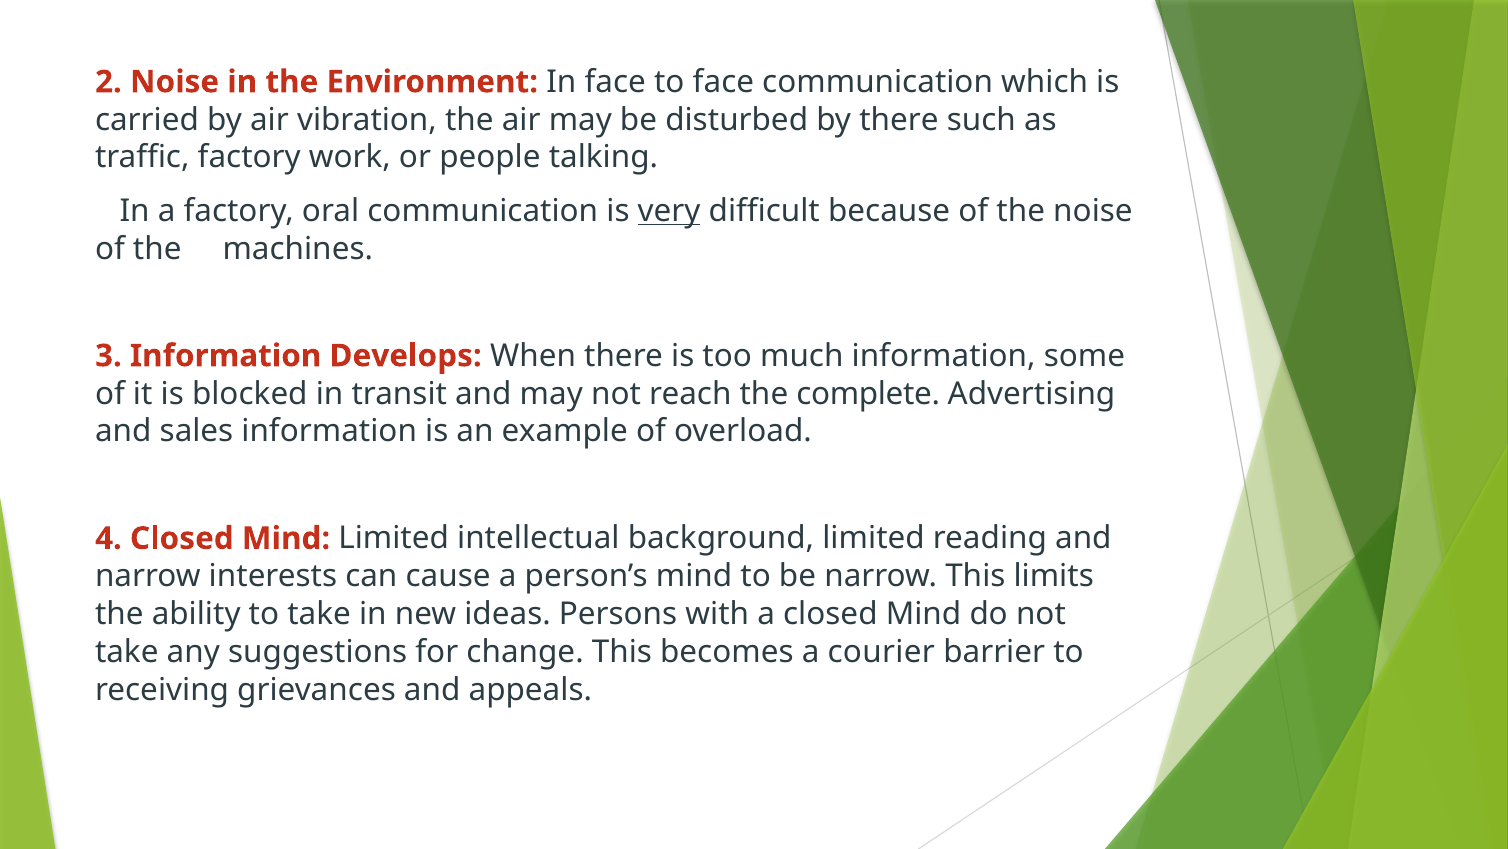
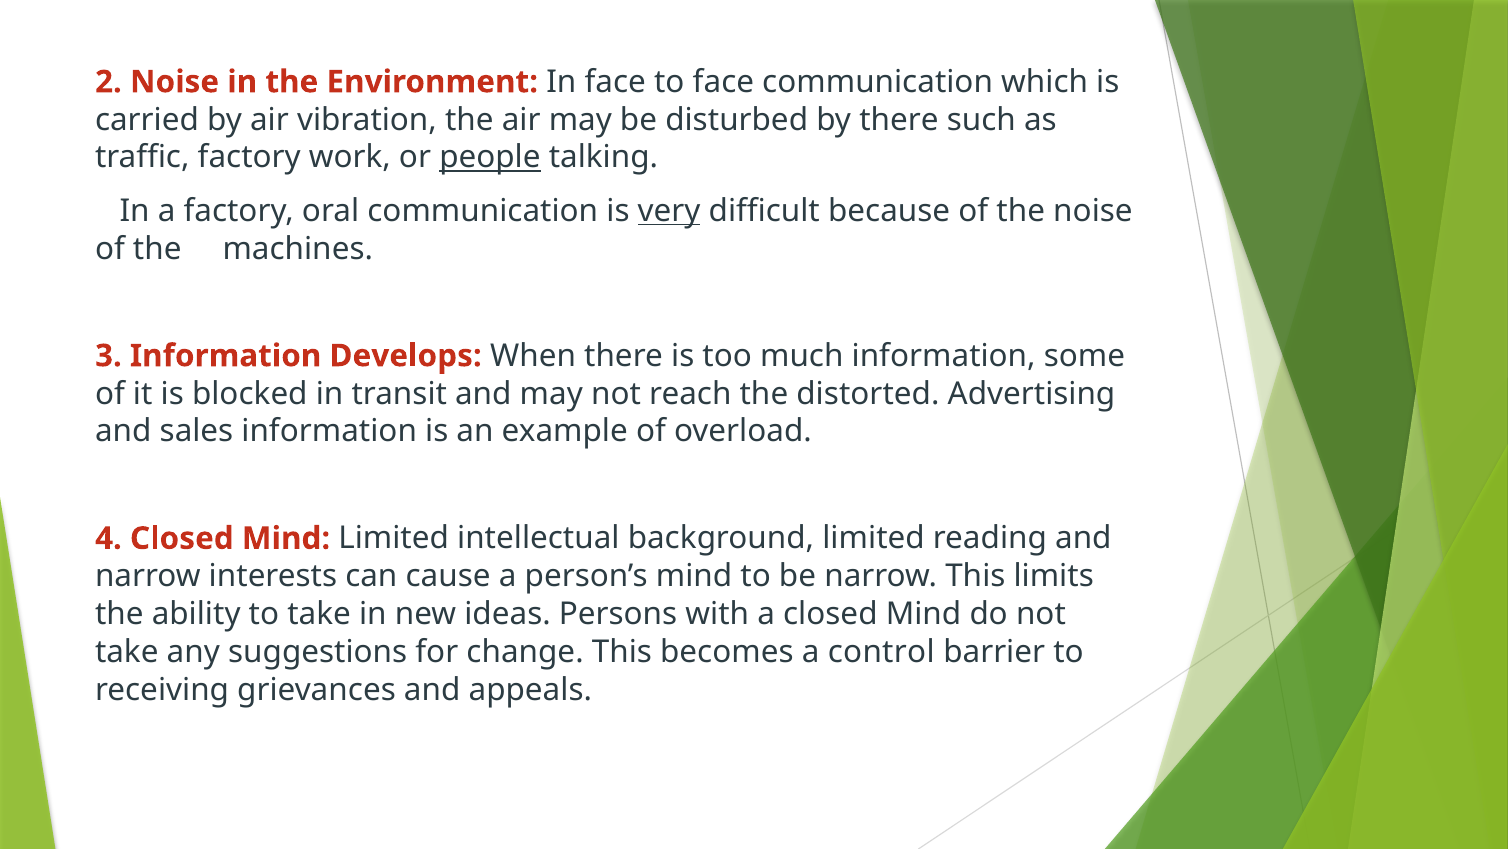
people underline: none -> present
complete: complete -> distorted
courier: courier -> control
